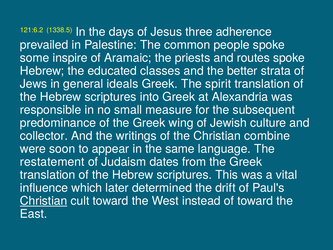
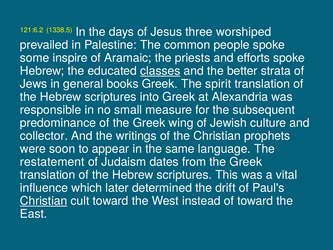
adherence: adherence -> worshiped
routes: routes -> efforts
classes underline: none -> present
ideals: ideals -> books
combine: combine -> prophets
